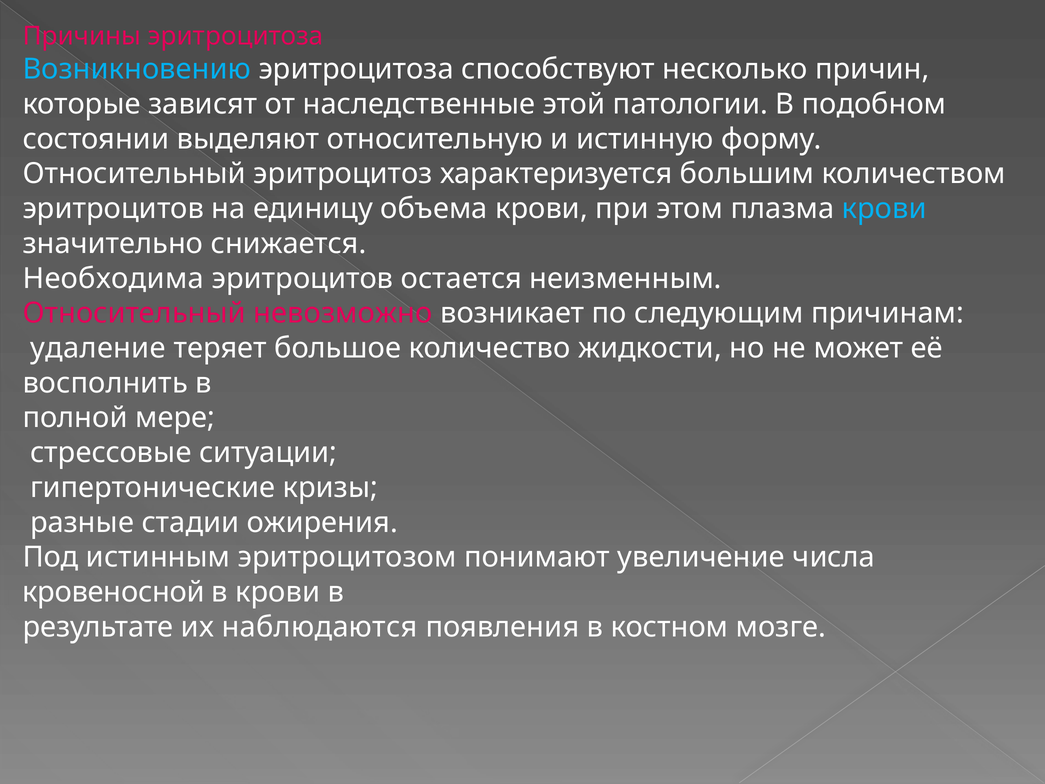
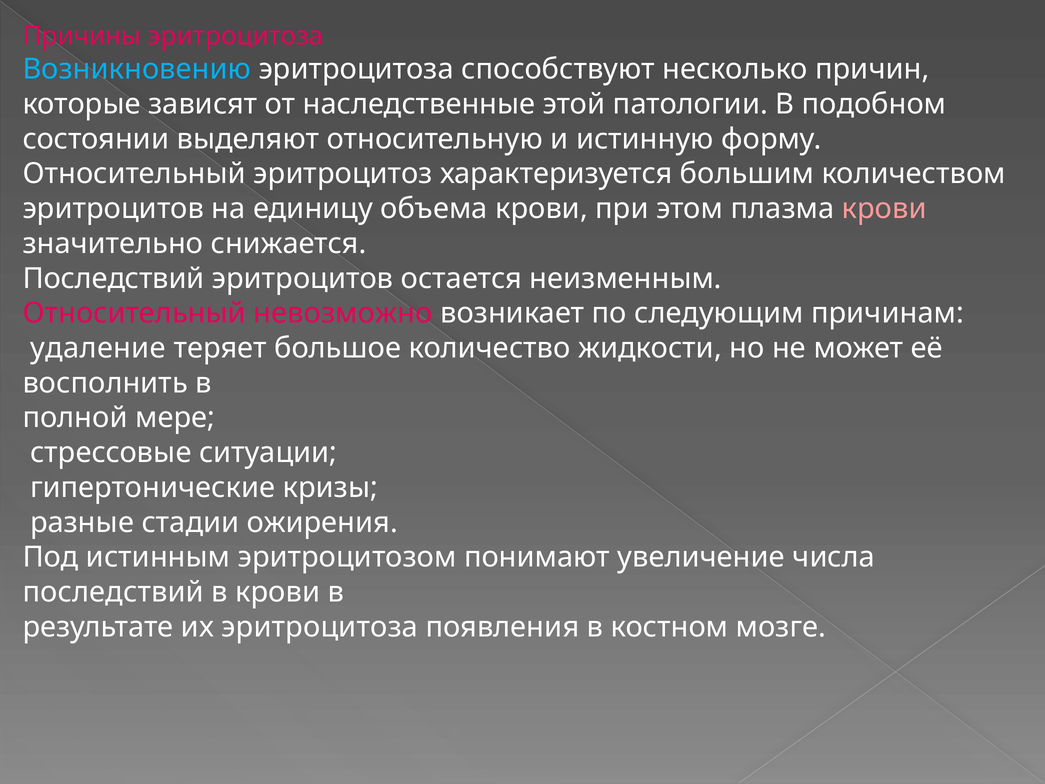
крови at (884, 209) colour: light blue -> pink
Необходима at (113, 278): Необходима -> Последствий
кровеносной at (113, 592): кровеносной -> последствий
их наблюдаются: наблюдаются -> эритроцитоза
